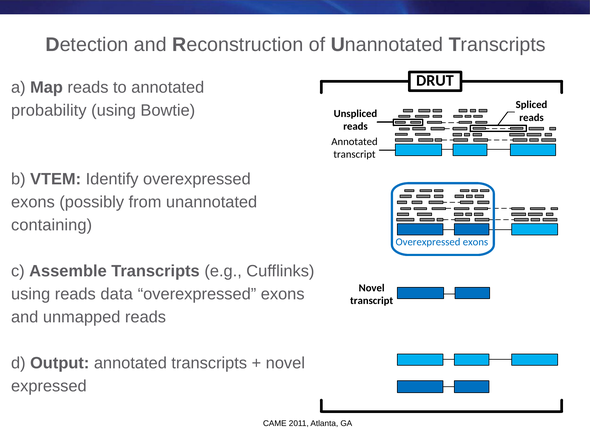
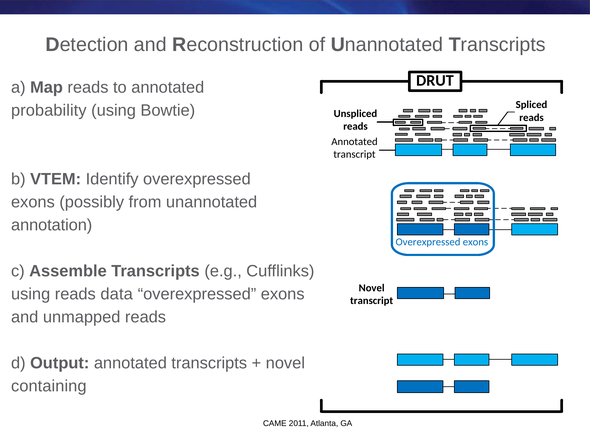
containing: containing -> annotation
expressed: expressed -> containing
